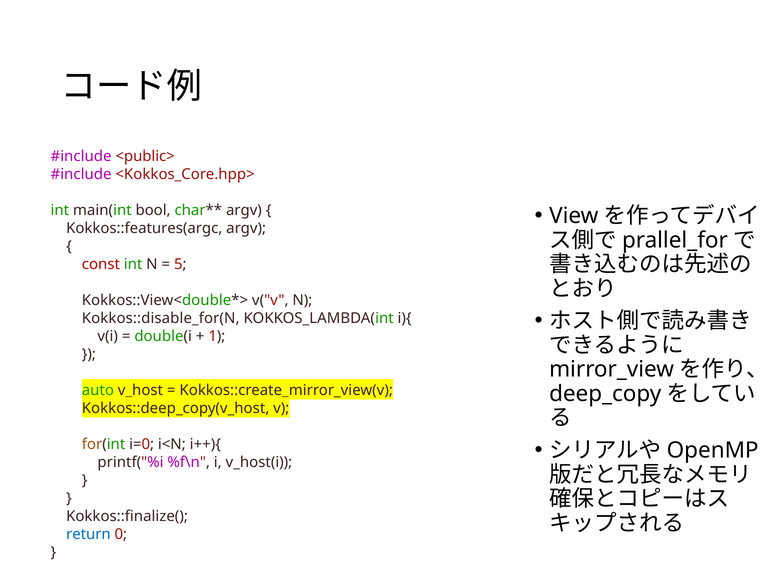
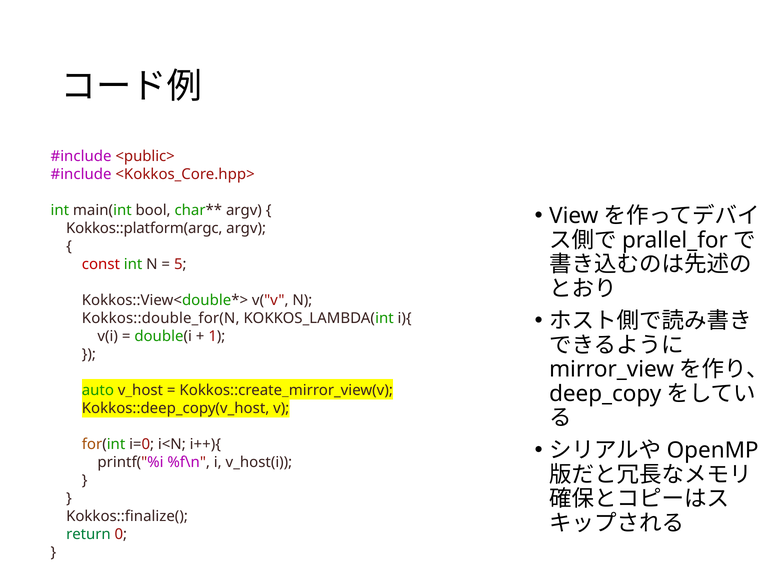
Kokkos::features(argc: Kokkos::features(argc -> Kokkos::platform(argc
Kokkos::disable_for(N: Kokkos::disable_for(N -> Kokkos::double_for(N
return colour: blue -> green
